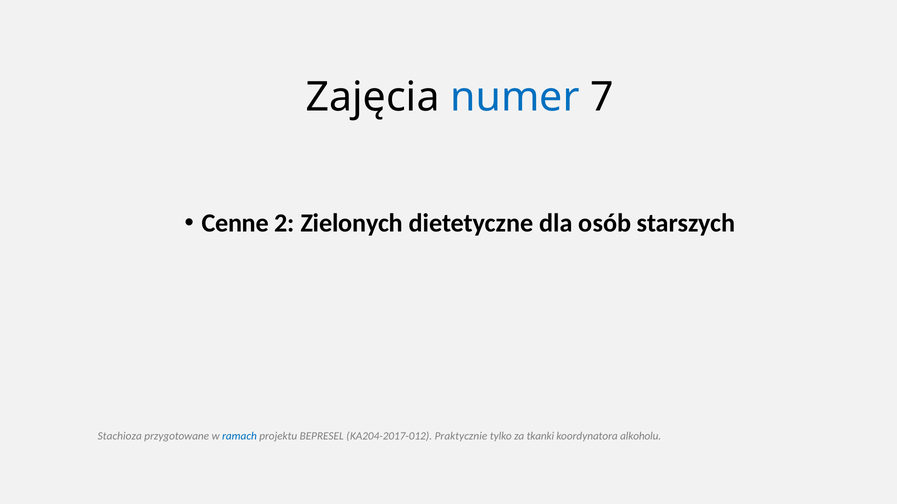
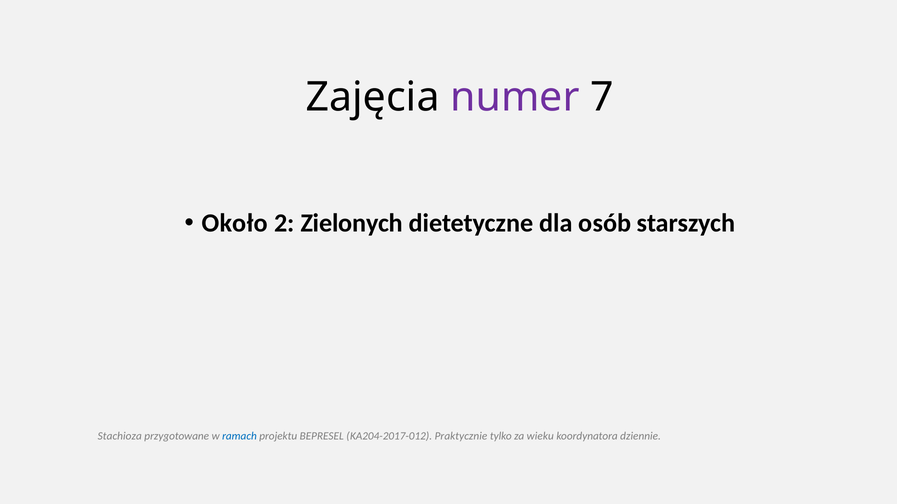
numer colour: blue -> purple
Cenne: Cenne -> Około
tkanki: tkanki -> wieku
alkoholu: alkoholu -> dziennie
